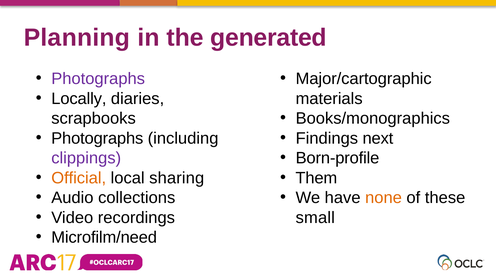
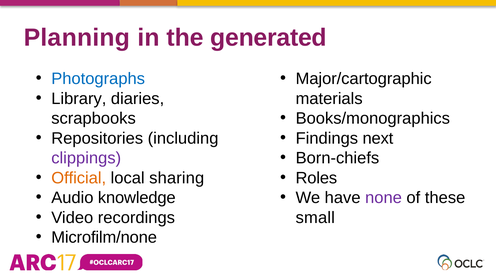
Photographs at (98, 79) colour: purple -> blue
Locally: Locally -> Library
Photographs at (97, 138): Photographs -> Repositories
Born-profile: Born-profile -> Born-chiefs
Them: Them -> Roles
collections: collections -> knowledge
none colour: orange -> purple
Microfilm/need: Microfilm/need -> Microfilm/none
